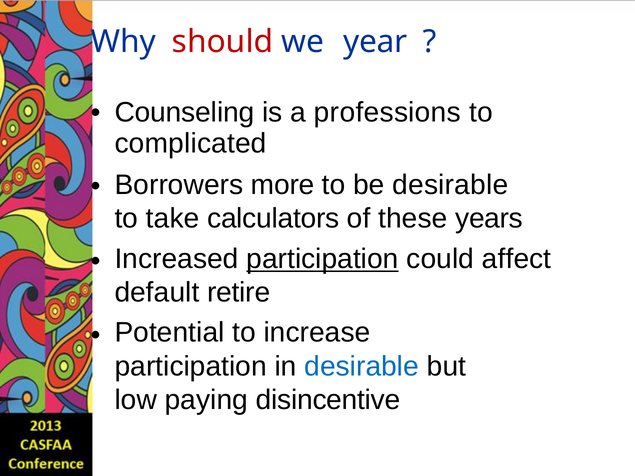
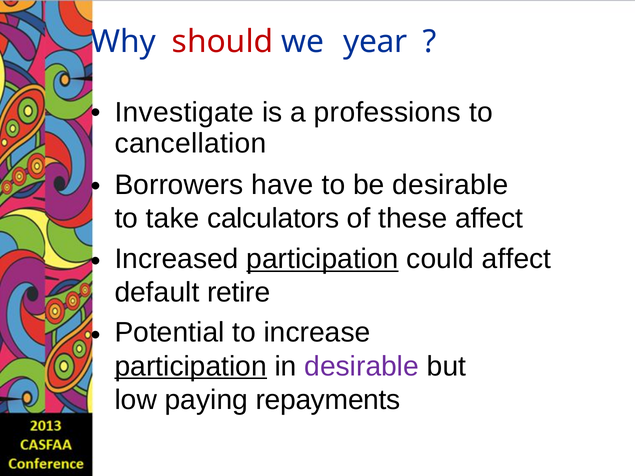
Counseling: Counseling -> Investigate
complicated: complicated -> cancellation
more: more -> have
these years: years -> affect
participation at (191, 366) underline: none -> present
desirable at (362, 366) colour: blue -> purple
disincentive: disincentive -> repayments
